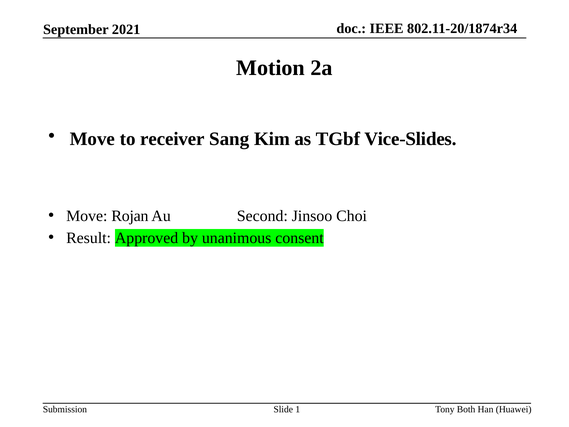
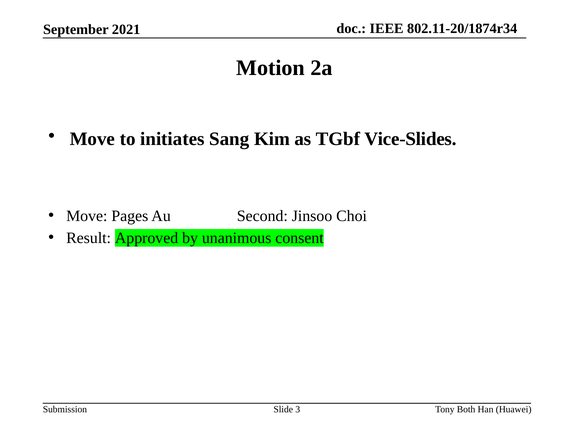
receiver: receiver -> initiates
Rojan: Rojan -> Pages
1: 1 -> 3
